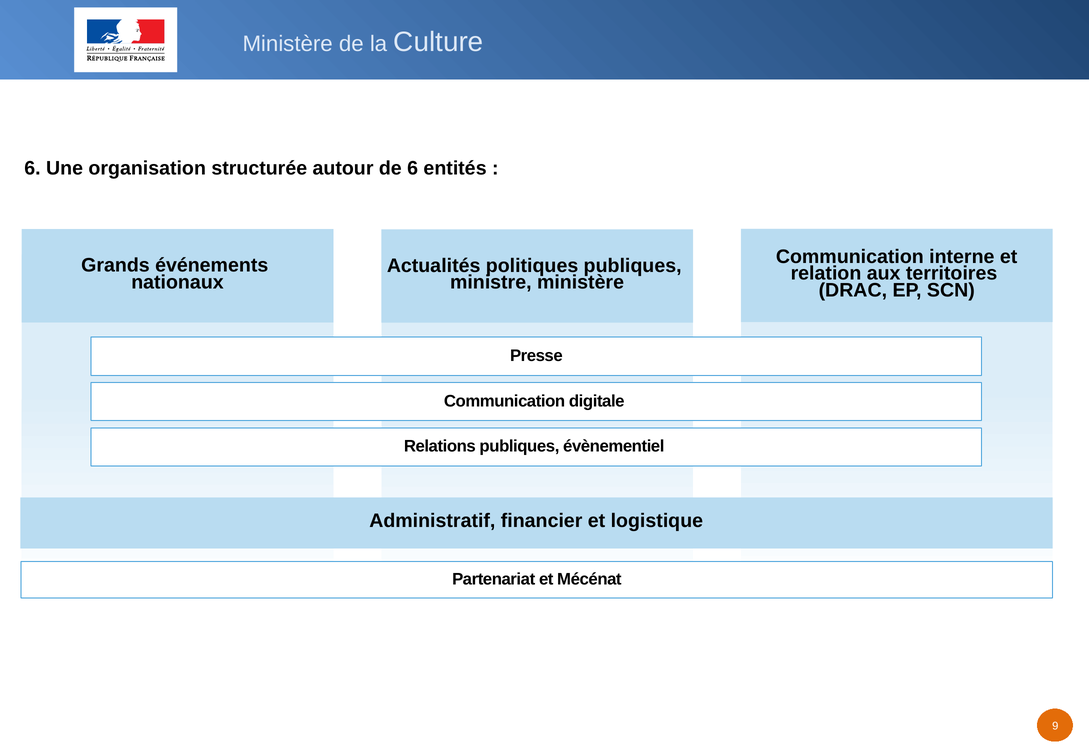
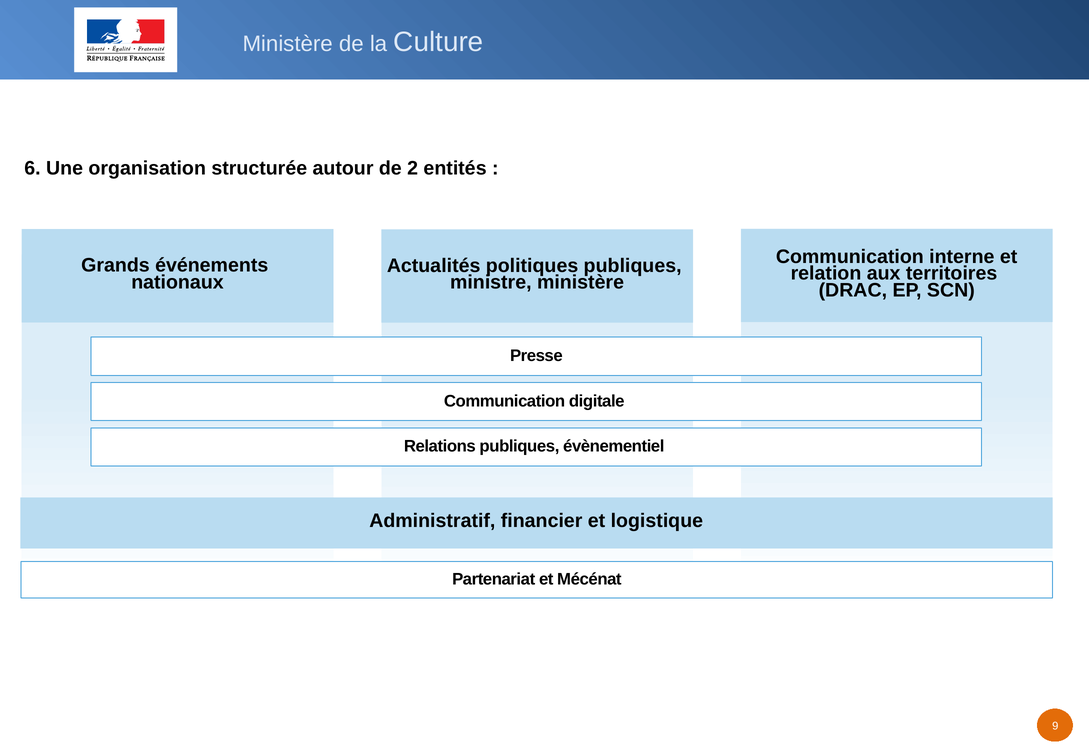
de 6: 6 -> 2
